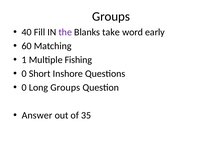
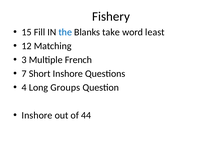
Groups at (111, 16): Groups -> Fishery
40: 40 -> 15
the colour: purple -> blue
early: early -> least
60: 60 -> 12
1: 1 -> 3
Fishing: Fishing -> French
0 at (24, 73): 0 -> 7
0 at (24, 87): 0 -> 4
Answer at (37, 115): Answer -> Inshore
35: 35 -> 44
